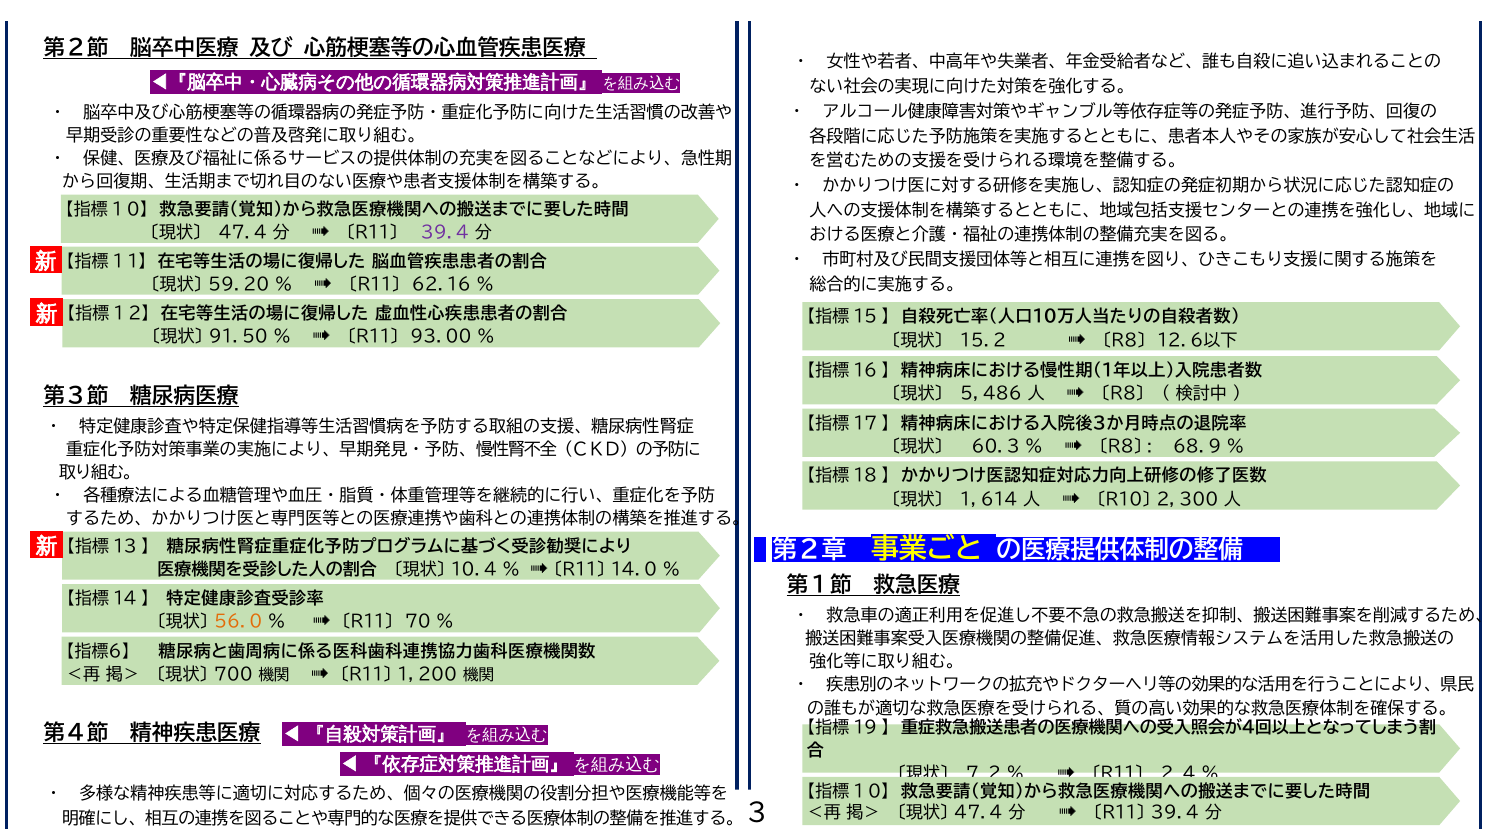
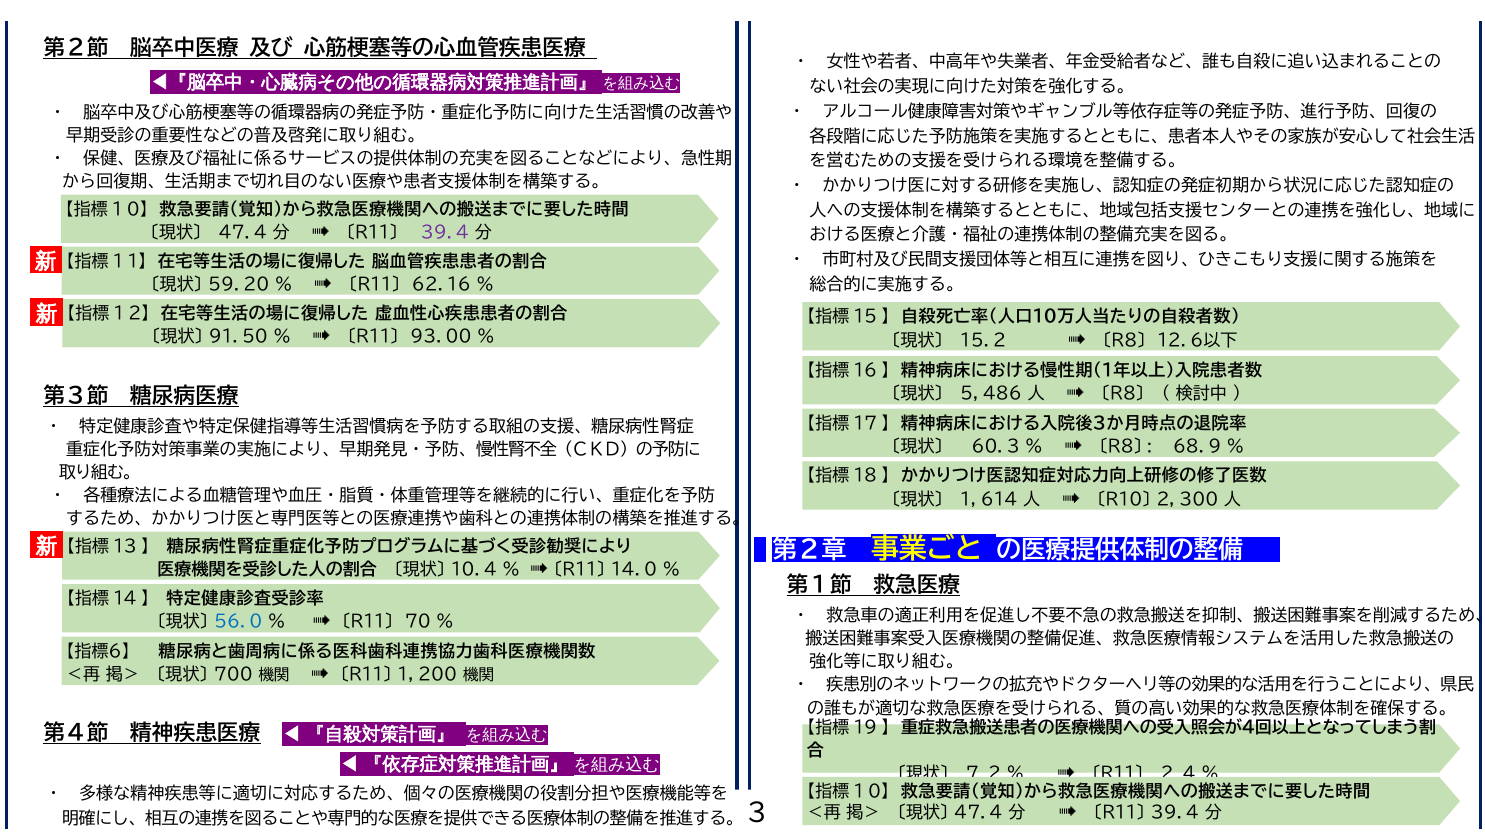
５６．０ colour: orange -> blue
